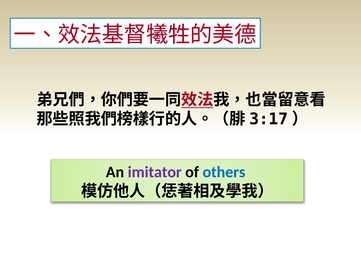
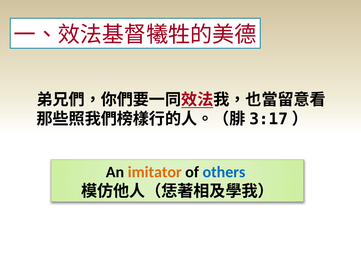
imitator colour: purple -> orange
